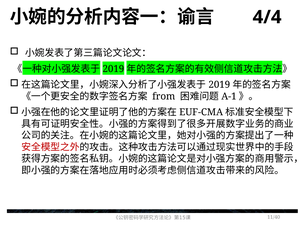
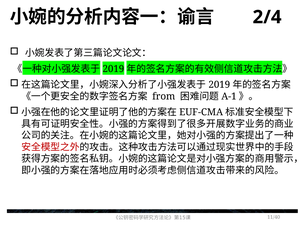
4/4: 4/4 -> 2/4
